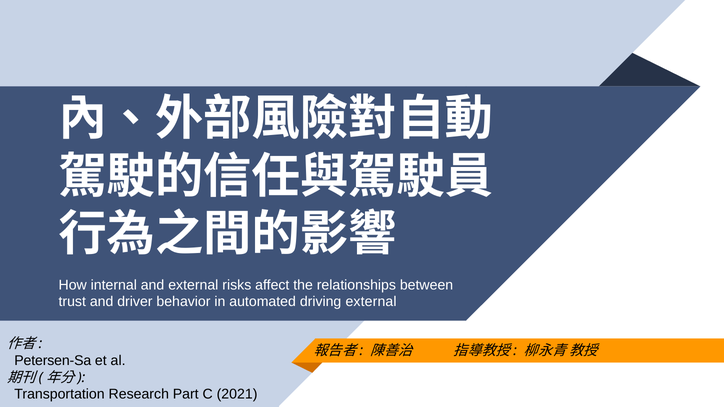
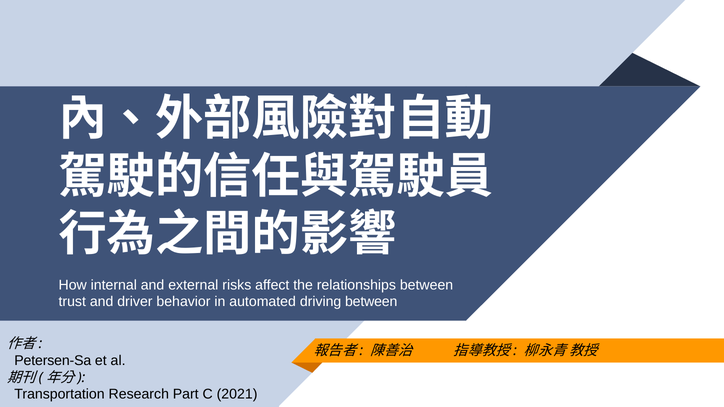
driving external: external -> between
